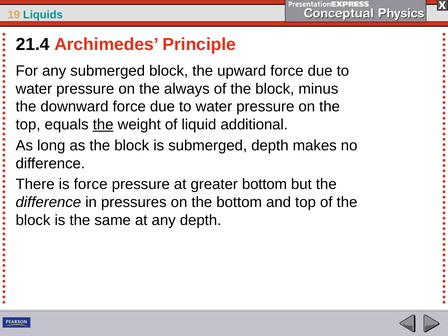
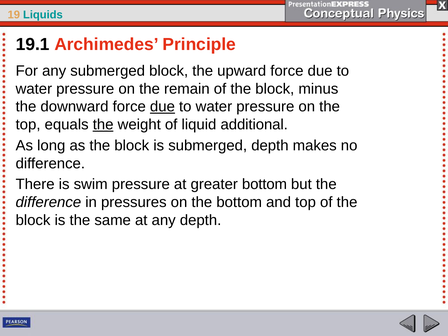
21.4: 21.4 -> 19.1
always: always -> remain
due at (162, 107) underline: none -> present
is force: force -> swim
